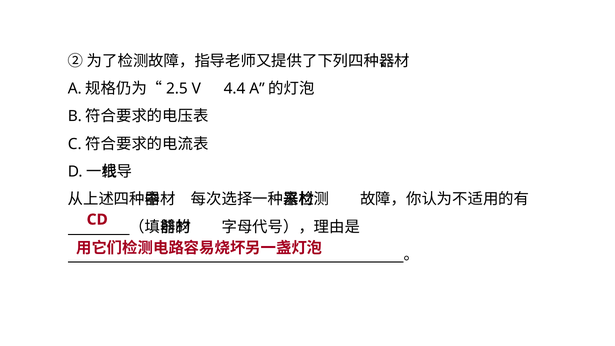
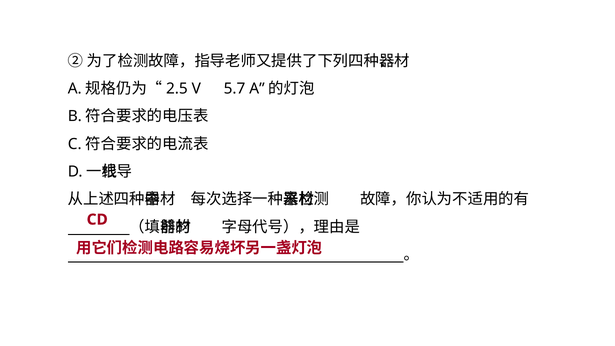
4.4: 4.4 -> 5.7
